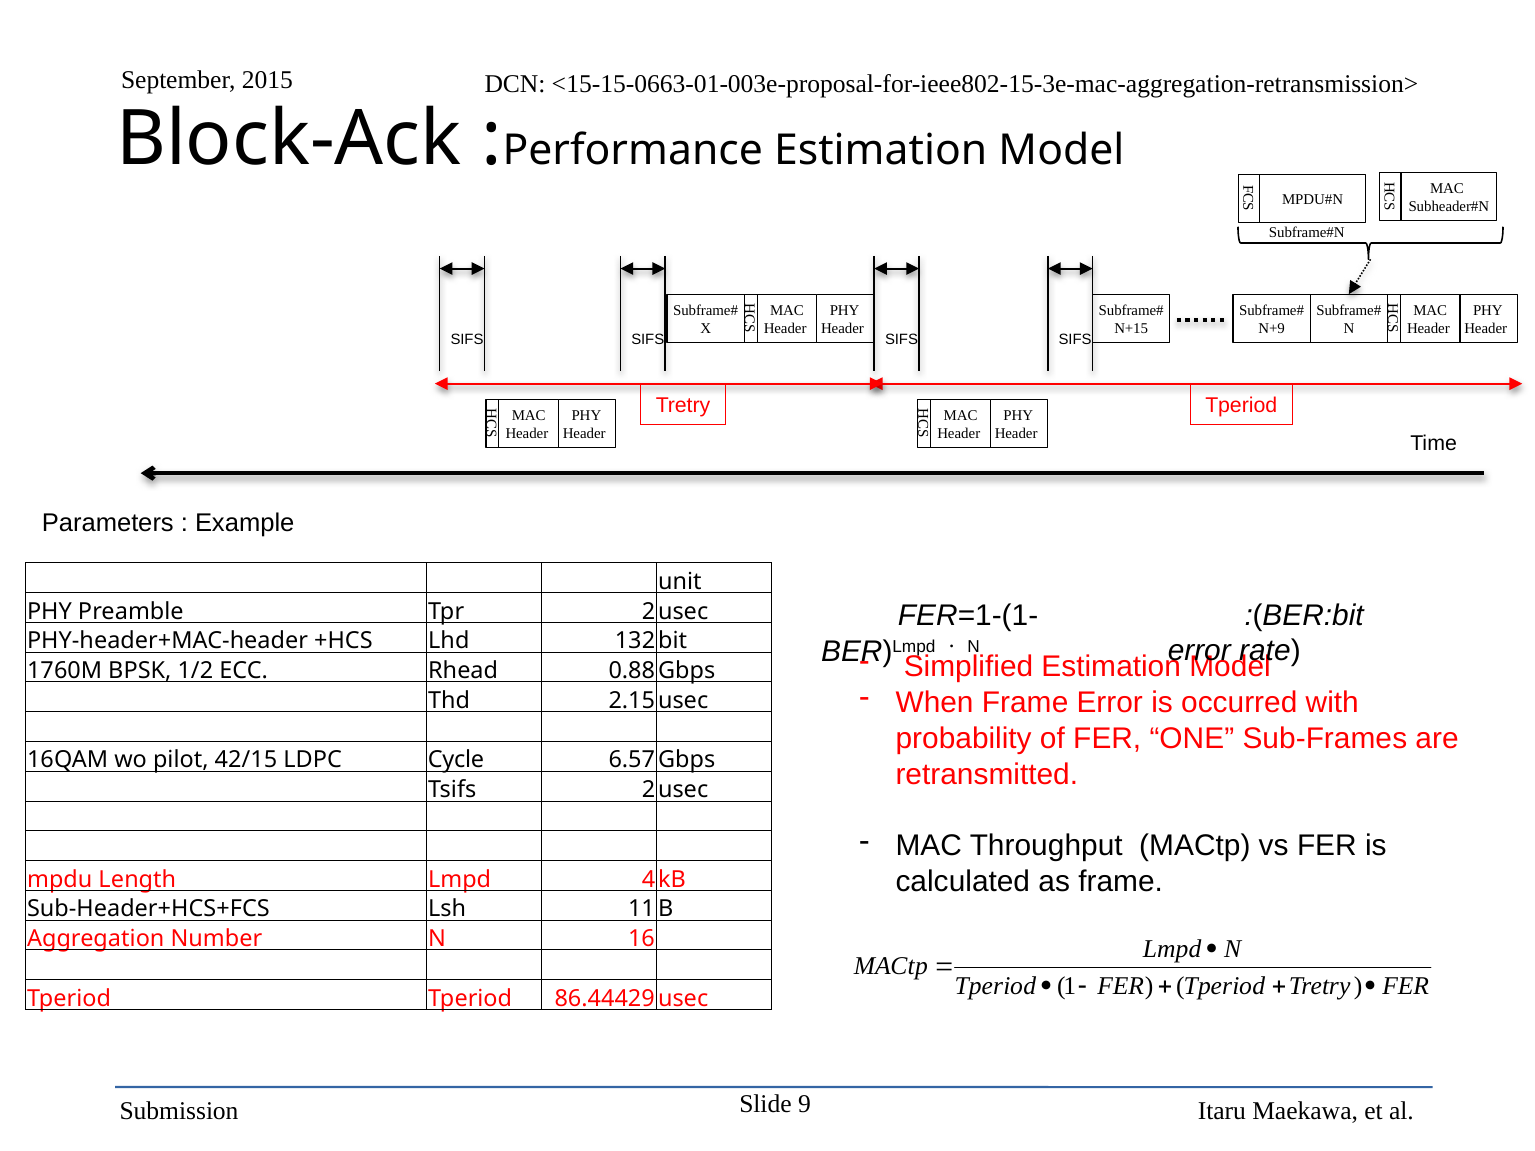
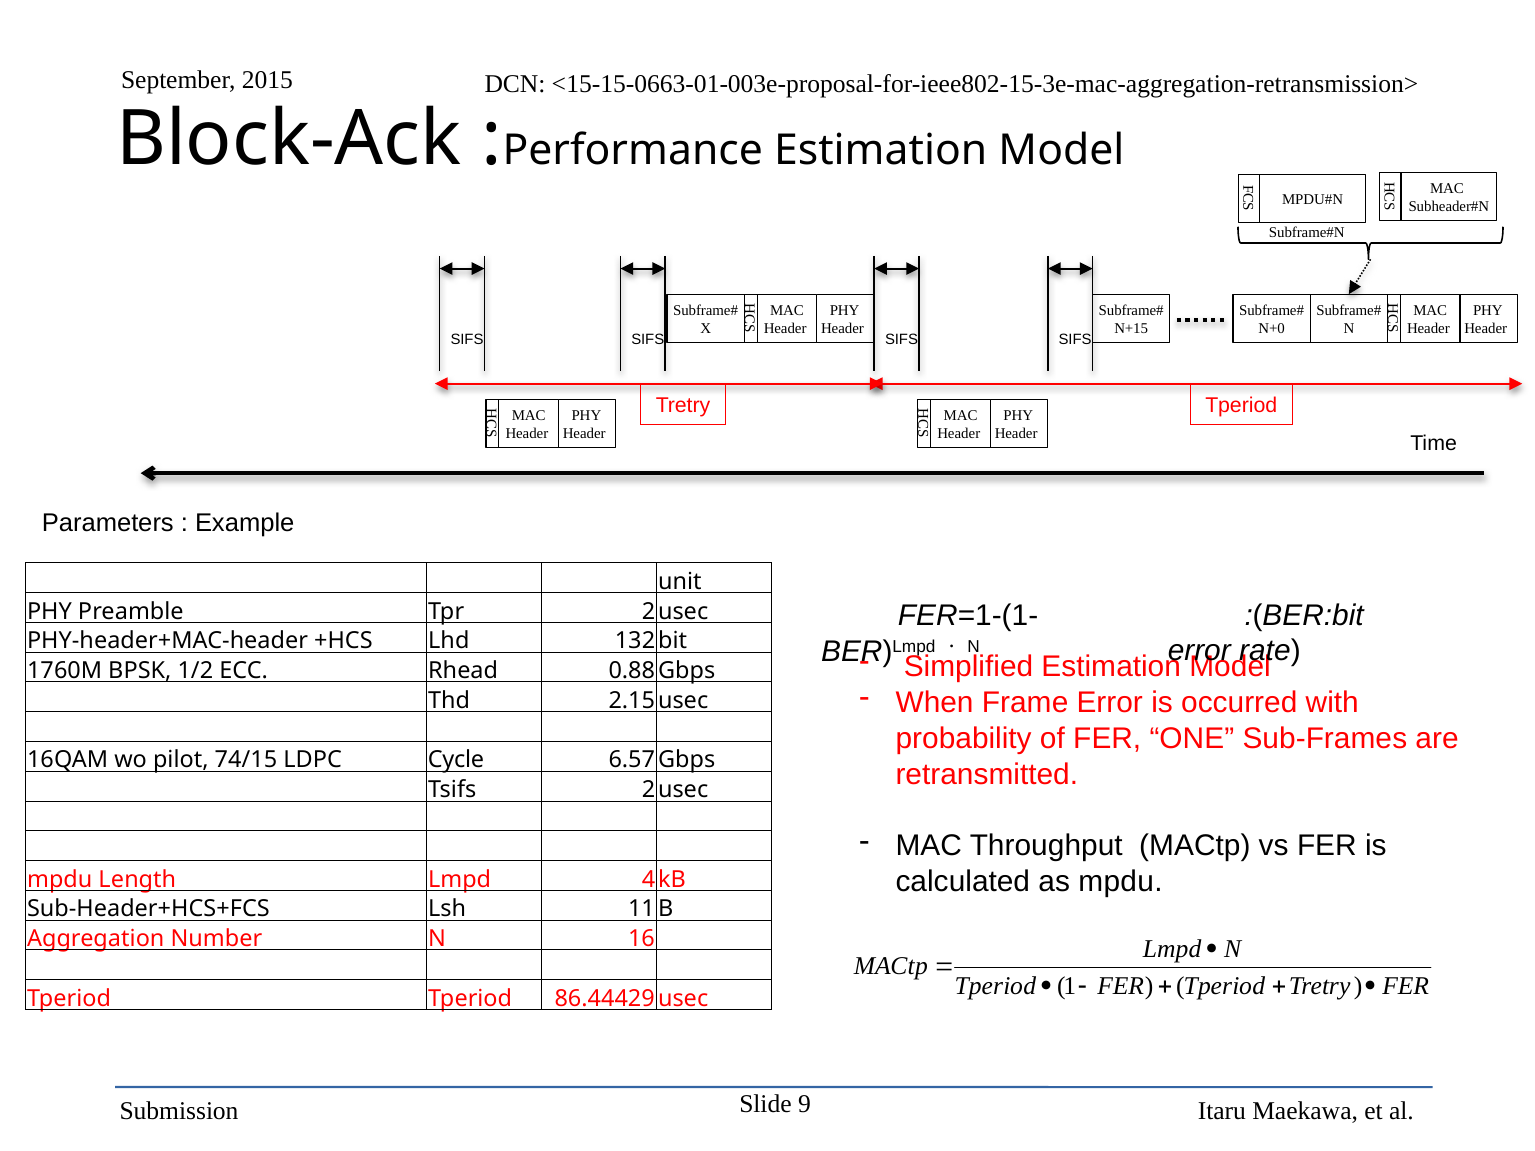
N+9: N+9 -> N+0
42/15: 42/15 -> 74/15
as frame: frame -> mpdu
